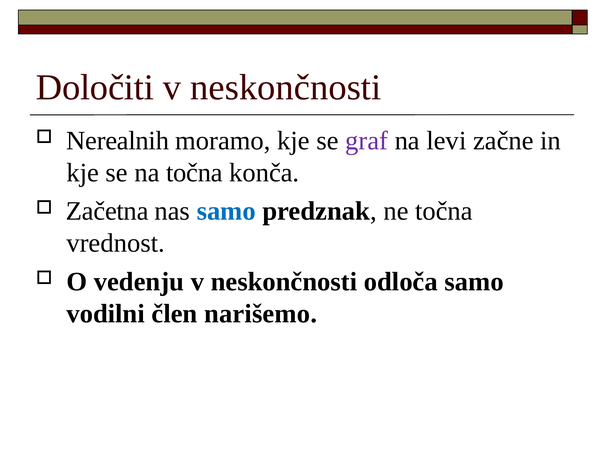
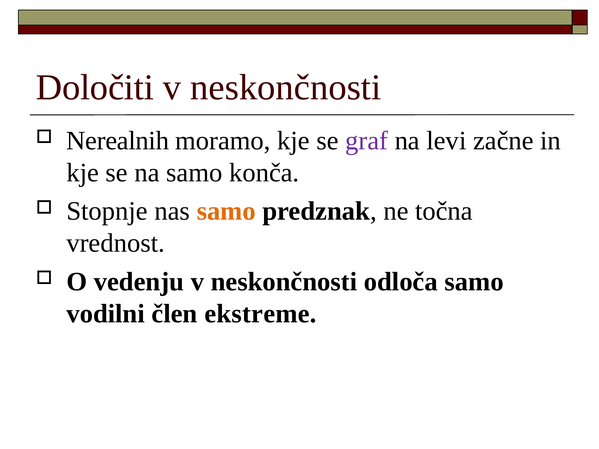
na točna: točna -> samo
Začetna: Začetna -> Stopnje
samo at (226, 211) colour: blue -> orange
narišemo: narišemo -> ekstreme
